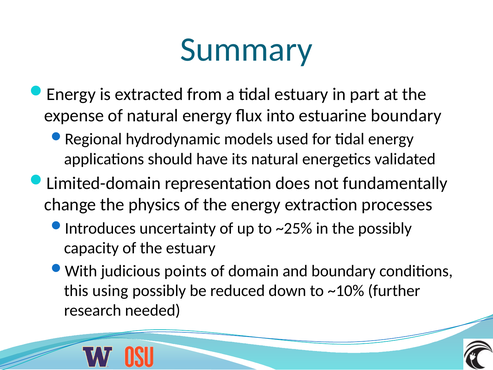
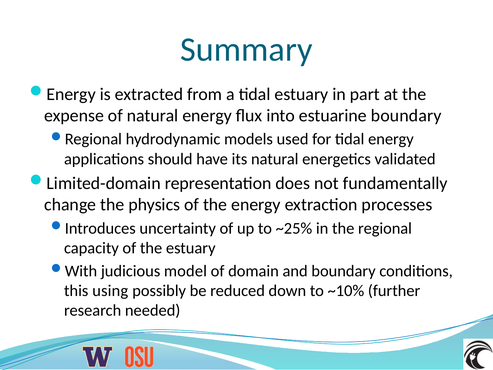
the possibly: possibly -> regional
points: points -> model
